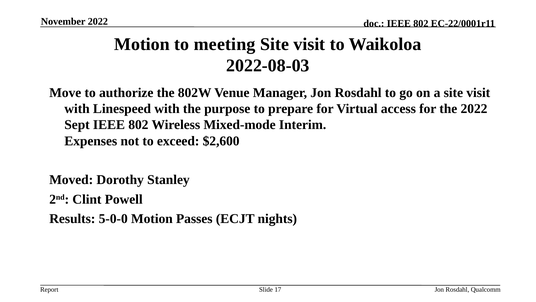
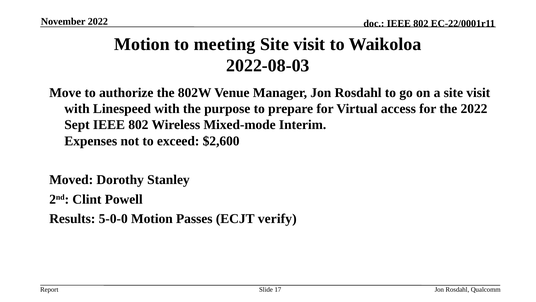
nights: nights -> verify
